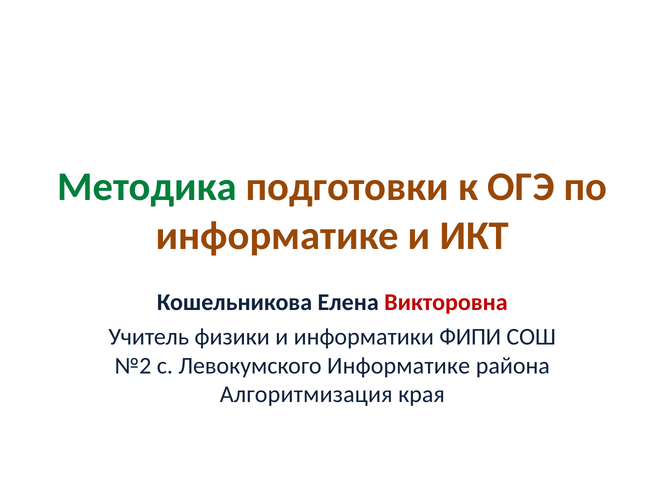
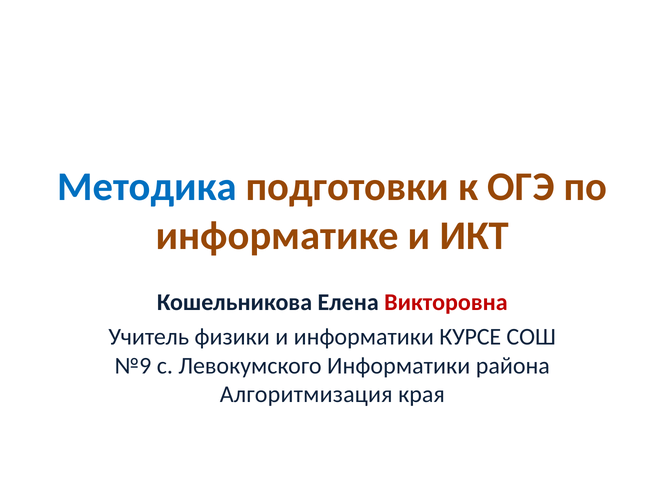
Методика colour: green -> blue
ФИПИ: ФИПИ -> КУРСЕ
№2: №2 -> №9
Левокумского Информатике: Информатике -> Информатики
